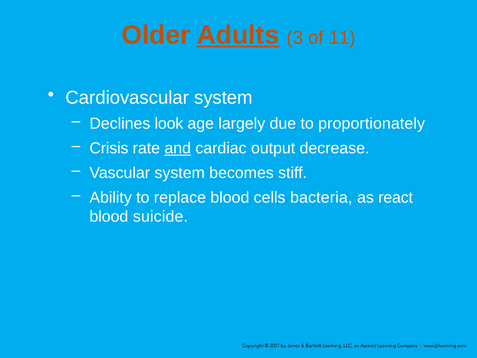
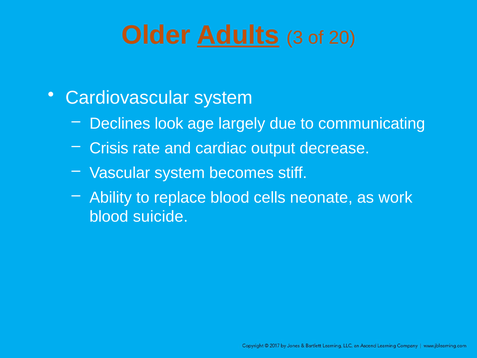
11: 11 -> 20
proportionately: proportionately -> communicating
and underline: present -> none
bacteria: bacteria -> neonate
react: react -> work
